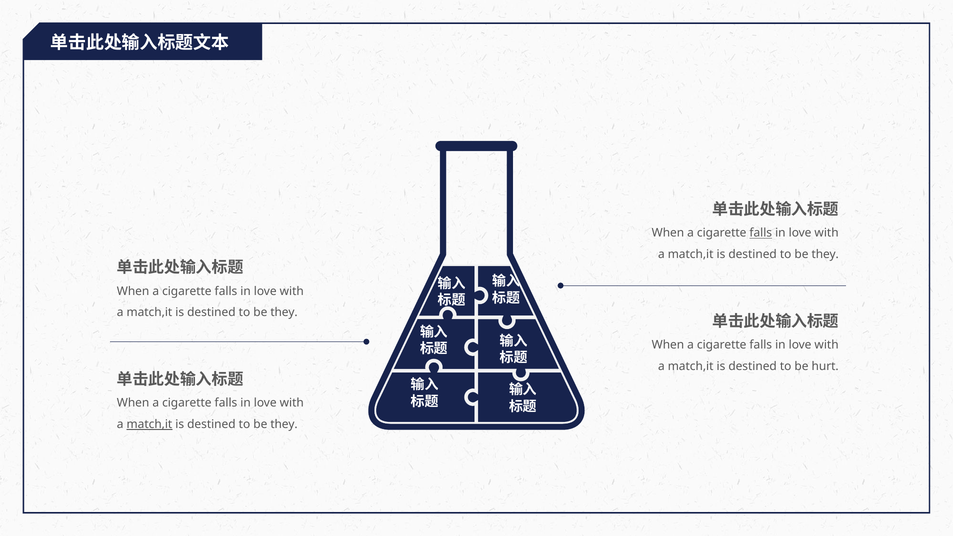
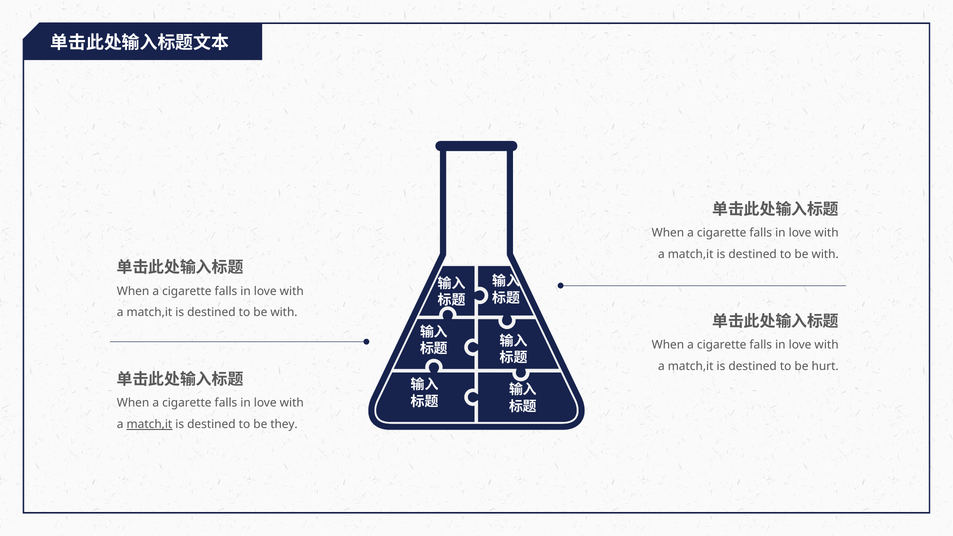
falls at (761, 233) underline: present -> none
they at (825, 255): they -> with
they at (284, 313): they -> with
